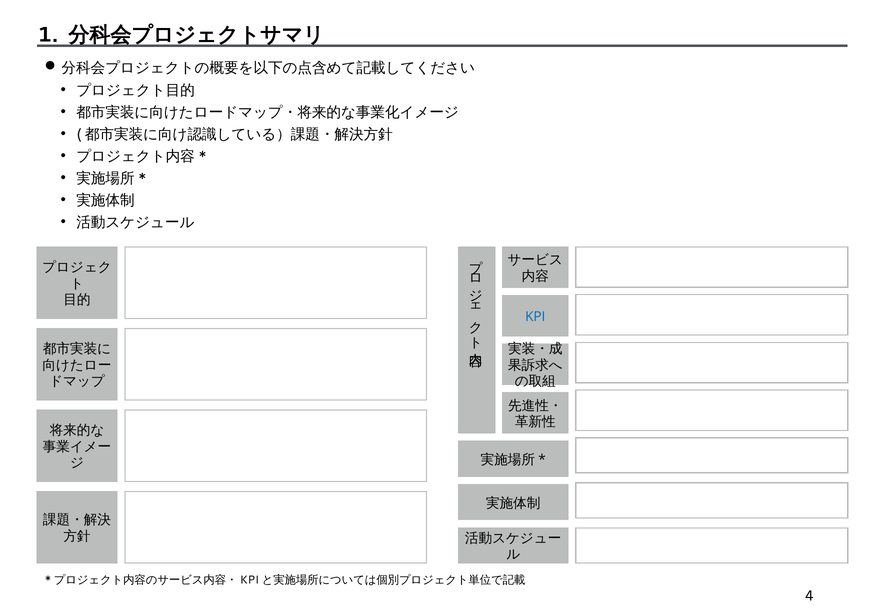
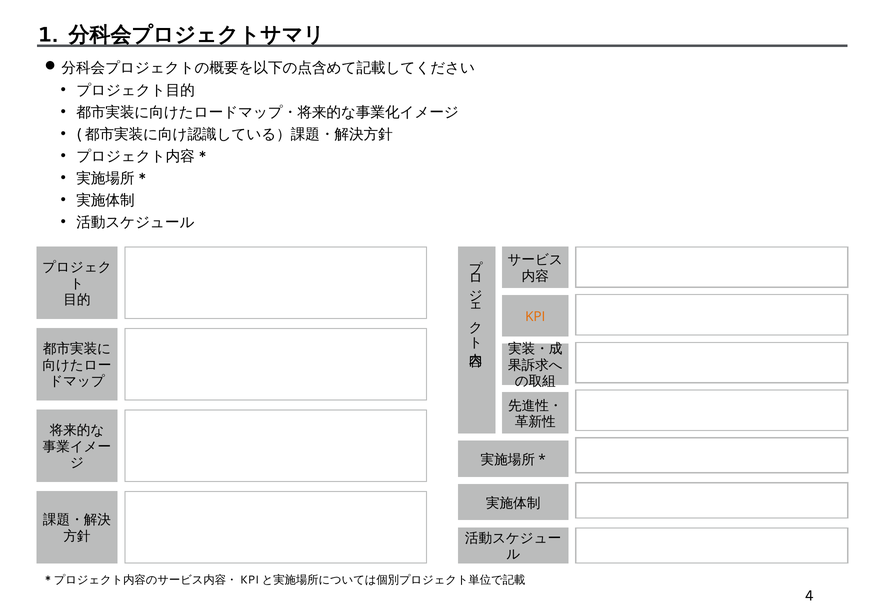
KPI colour: blue -> orange
